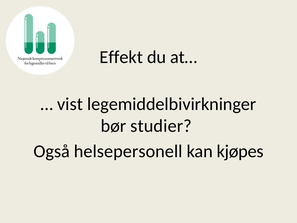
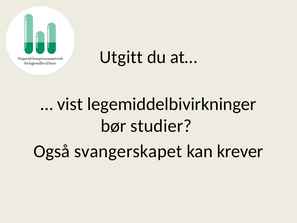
Effekt: Effekt -> Utgitt
helsepersonell: helsepersonell -> svangerskapet
kjøpes: kjøpes -> krever
